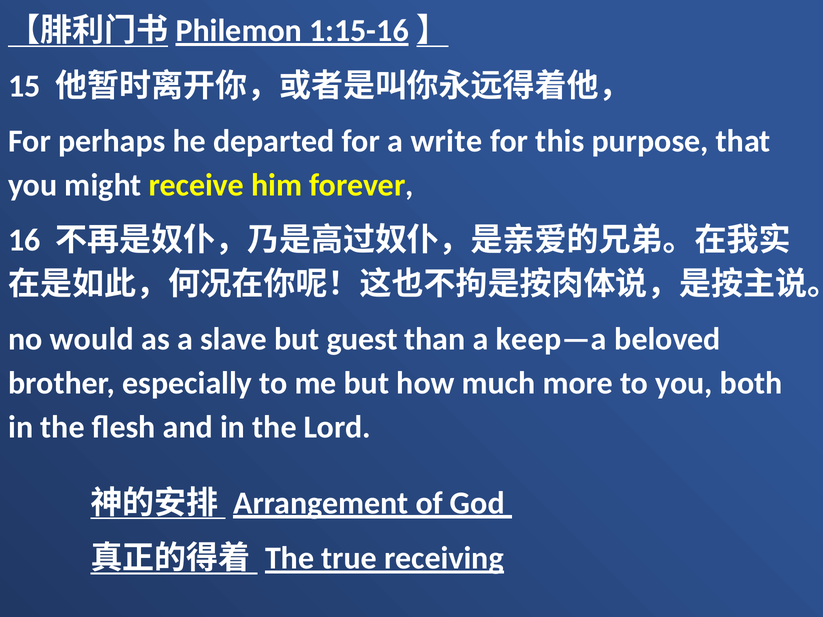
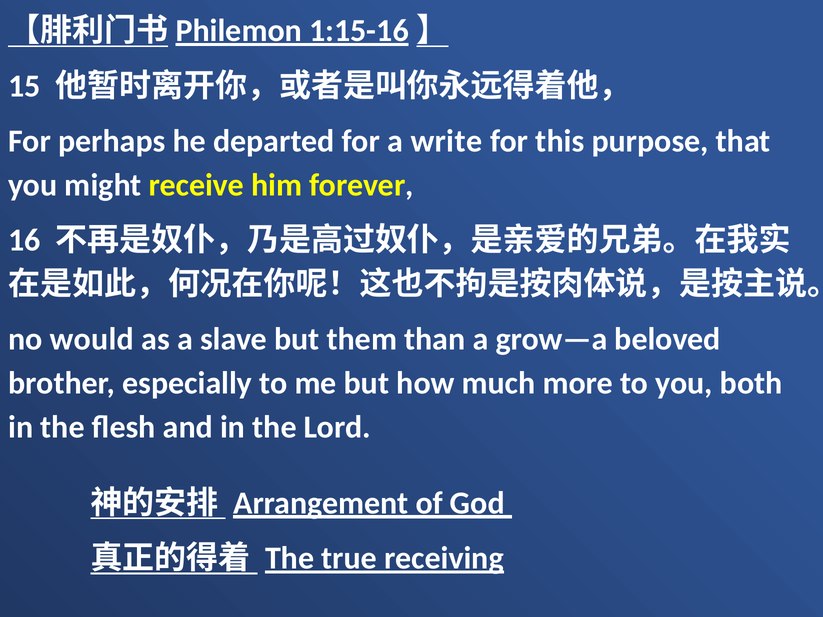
guest: guest -> them
keep—a: keep—a -> grow—a
